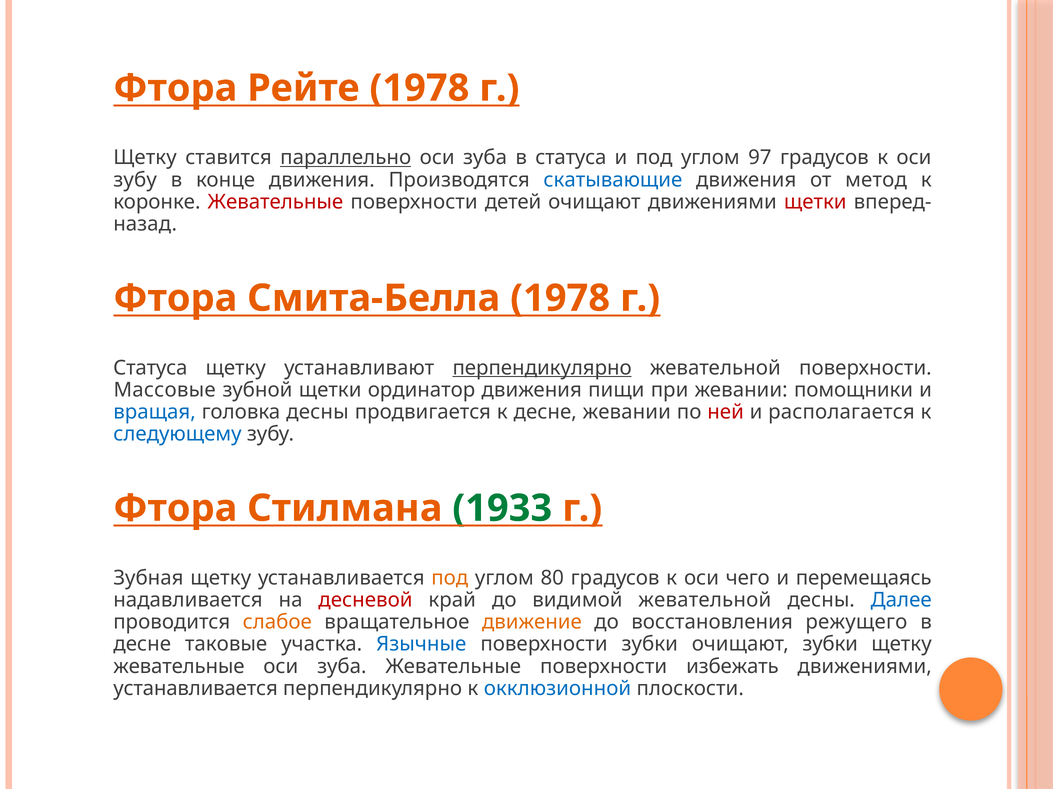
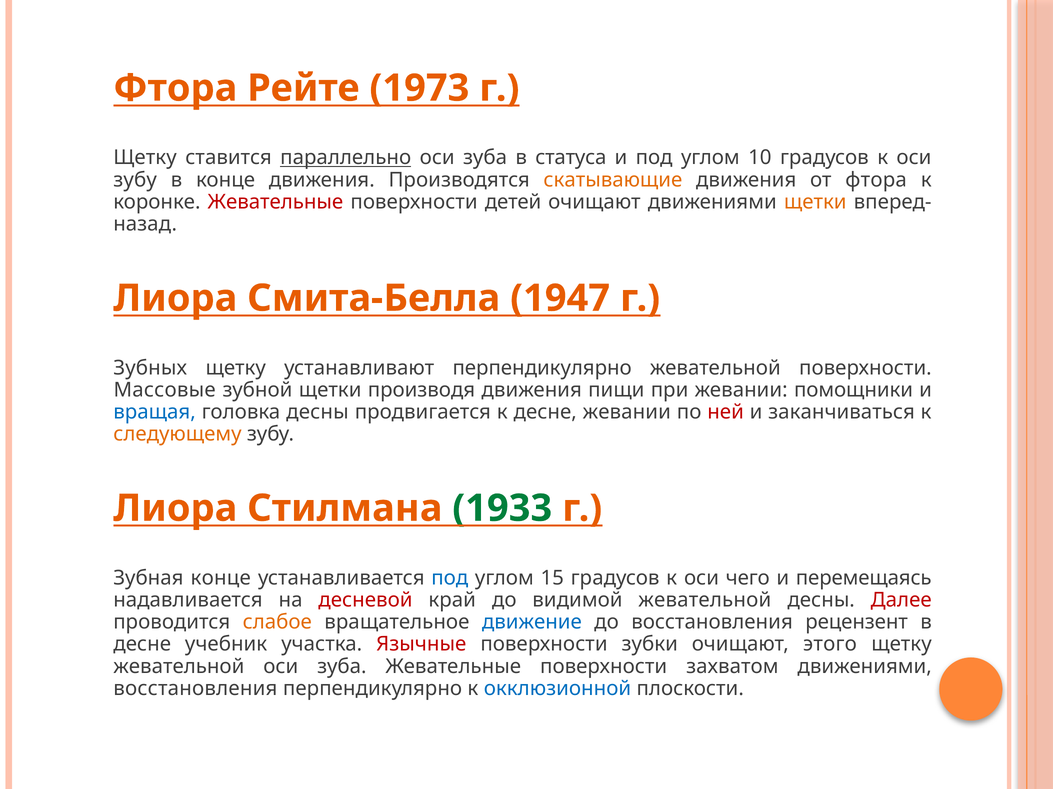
Рейте 1978: 1978 -> 1973
97: 97 -> 10
скатывающие colour: blue -> orange
от метод: метод -> фтора
щетки at (815, 202) colour: red -> orange
Фтора at (175, 299): Фтора -> Лиора
Смита-Белла 1978: 1978 -> 1947
Статуса at (150, 368): Статуса -> Зубных
перпендикулярно at (542, 368) underline: present -> none
ординатор: ординатор -> производя
располагается: располагается -> заканчиваться
следующему colour: blue -> orange
Фтора at (175, 509): Фтора -> Лиора
Зубная щетку: щетку -> конце
под at (450, 578) colour: orange -> blue
80: 80 -> 15
Далее colour: blue -> red
движение colour: orange -> blue
режущего: режущего -> рецензент
таковые: таковые -> учебник
Язычные colour: blue -> red
очищают зубки: зубки -> этого
жевательные at (179, 667): жевательные -> жевательной
избежать: избежать -> захватом
устанавливается at (196, 689): устанавливается -> восстановления
